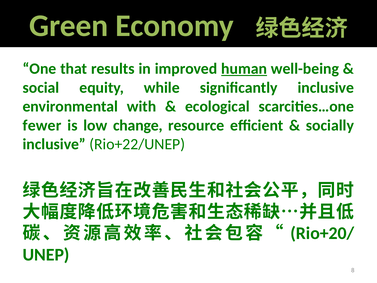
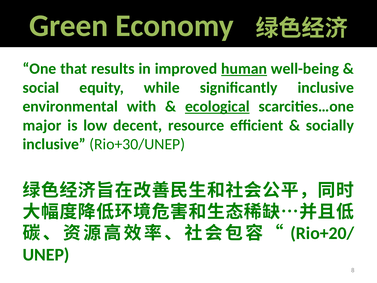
ecological underline: none -> present
fewer: fewer -> major
change: change -> decent
Rio+22/UNEP: Rio+22/UNEP -> Rio+30/UNEP
